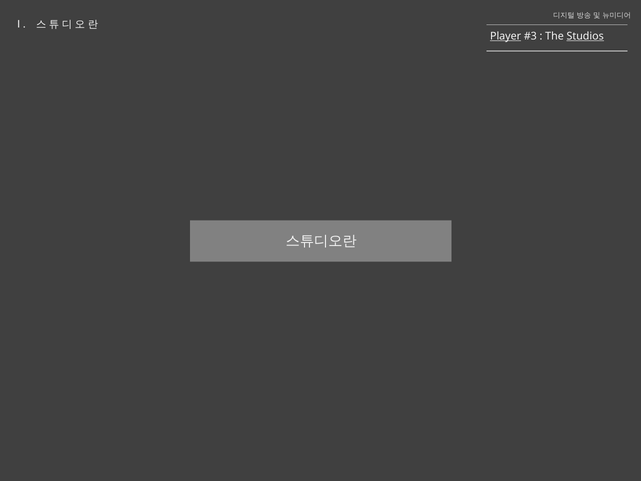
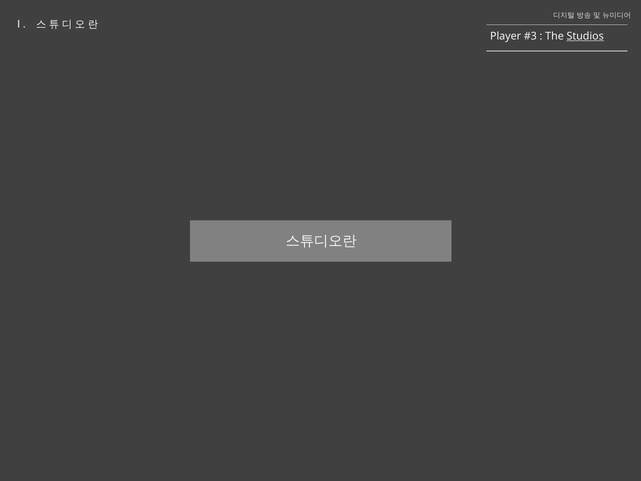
Player underline: present -> none
